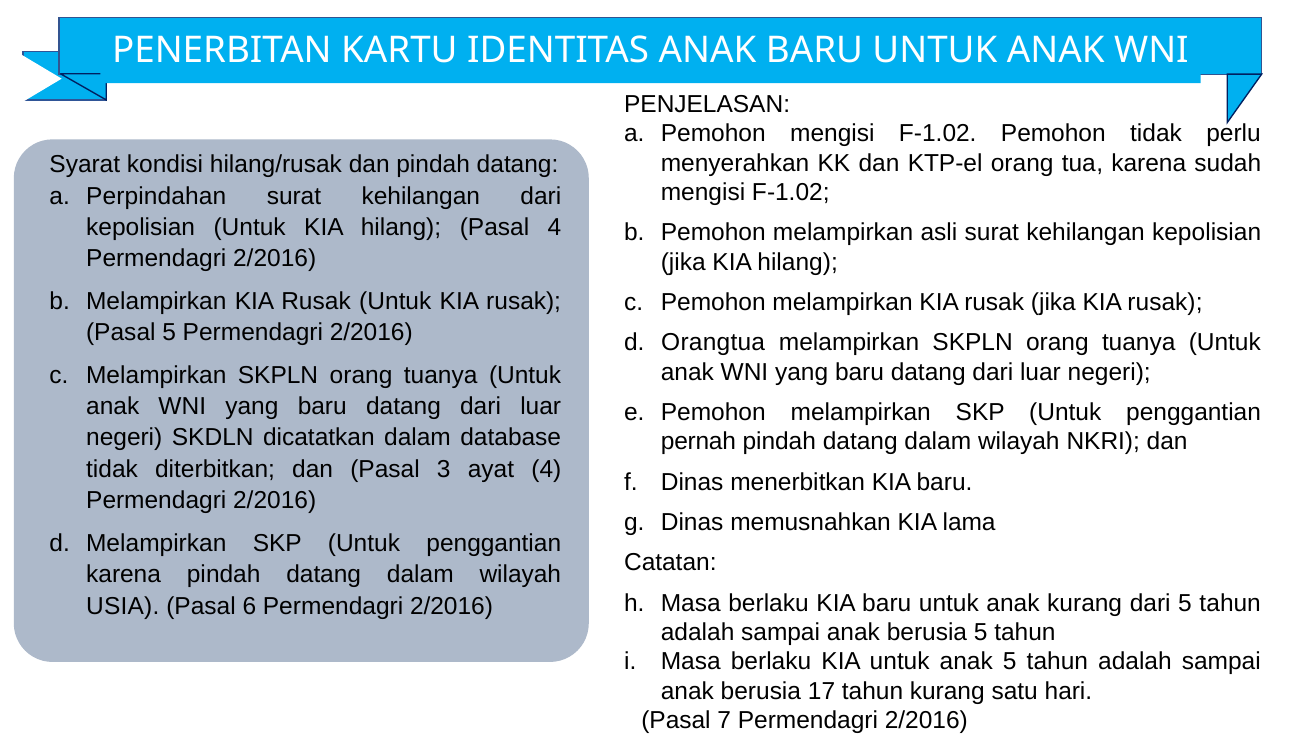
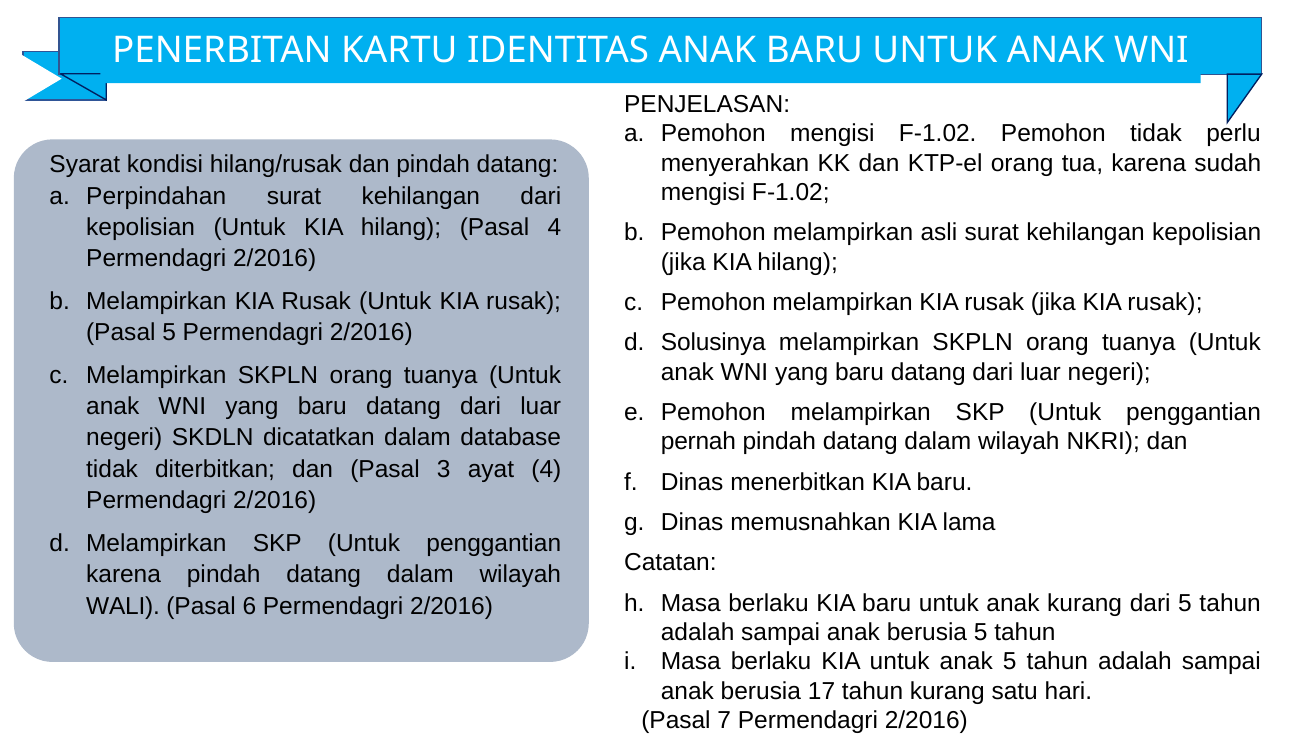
Orangtua: Orangtua -> Solusinya
USIA: USIA -> WALI
